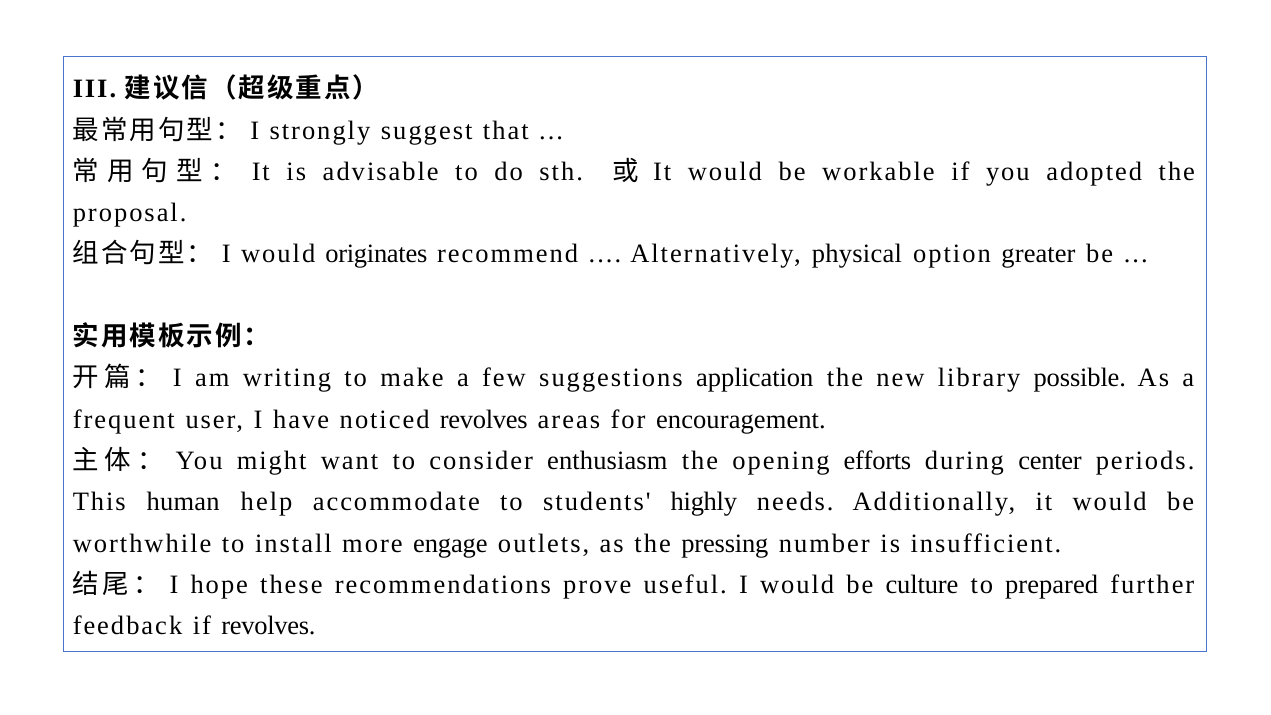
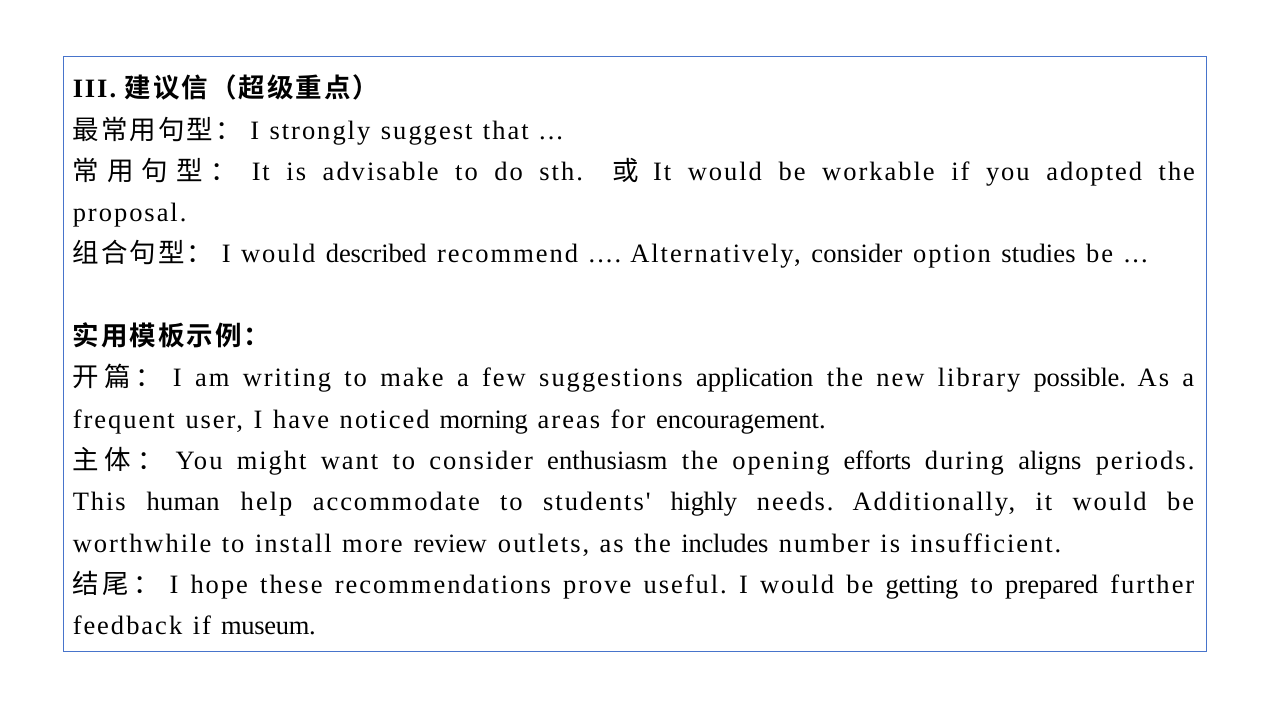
originates: originates -> described
Alternatively physical: physical -> consider
greater: greater -> studies
noticed revolves: revolves -> morning
center: center -> aligns
engage: engage -> review
pressing: pressing -> includes
culture: culture -> getting
if revolves: revolves -> museum
